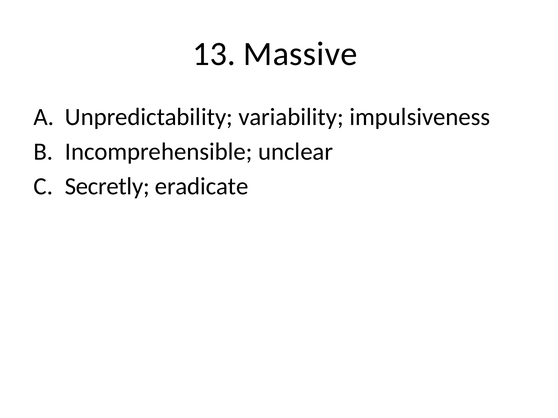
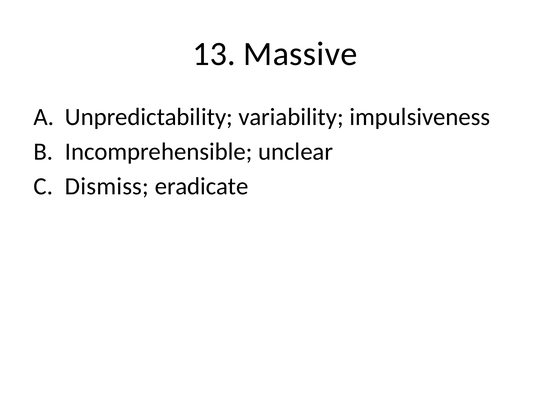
Secretly: Secretly -> Dismiss
